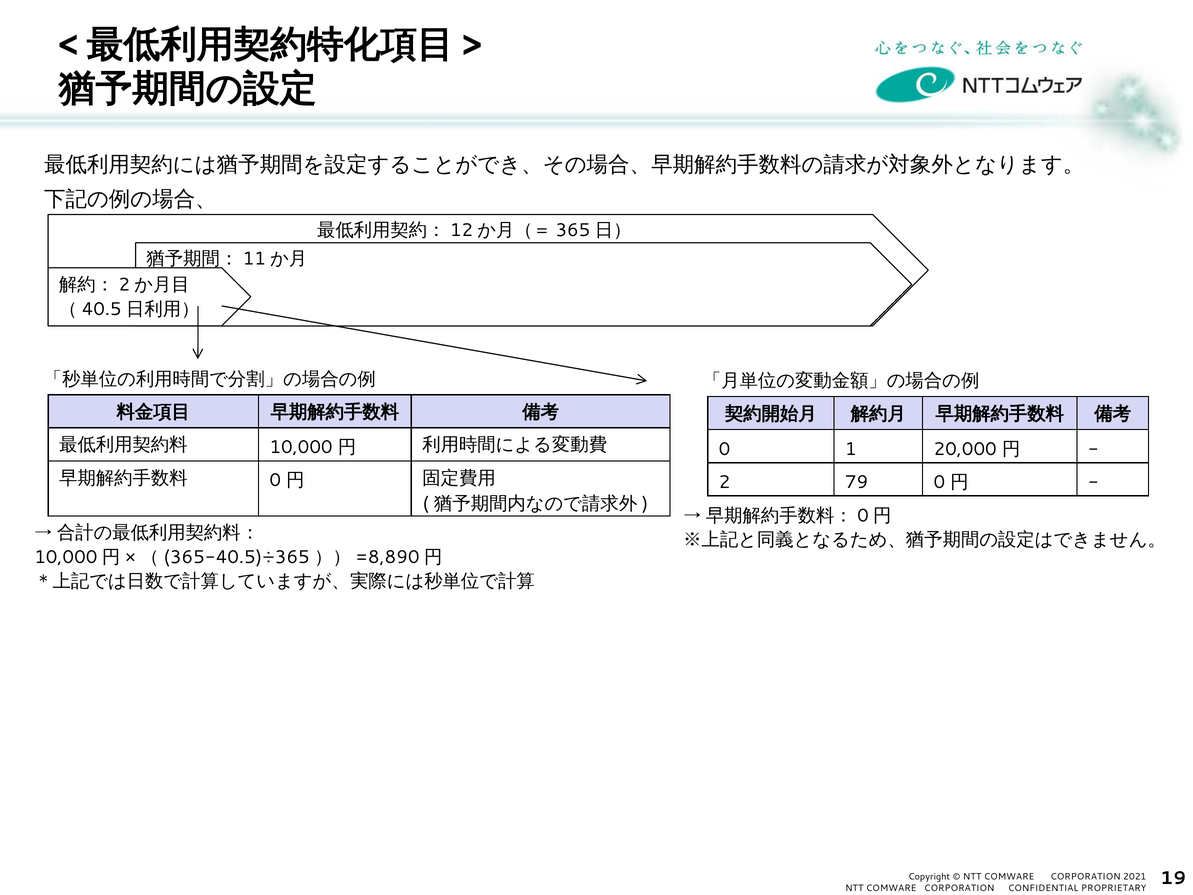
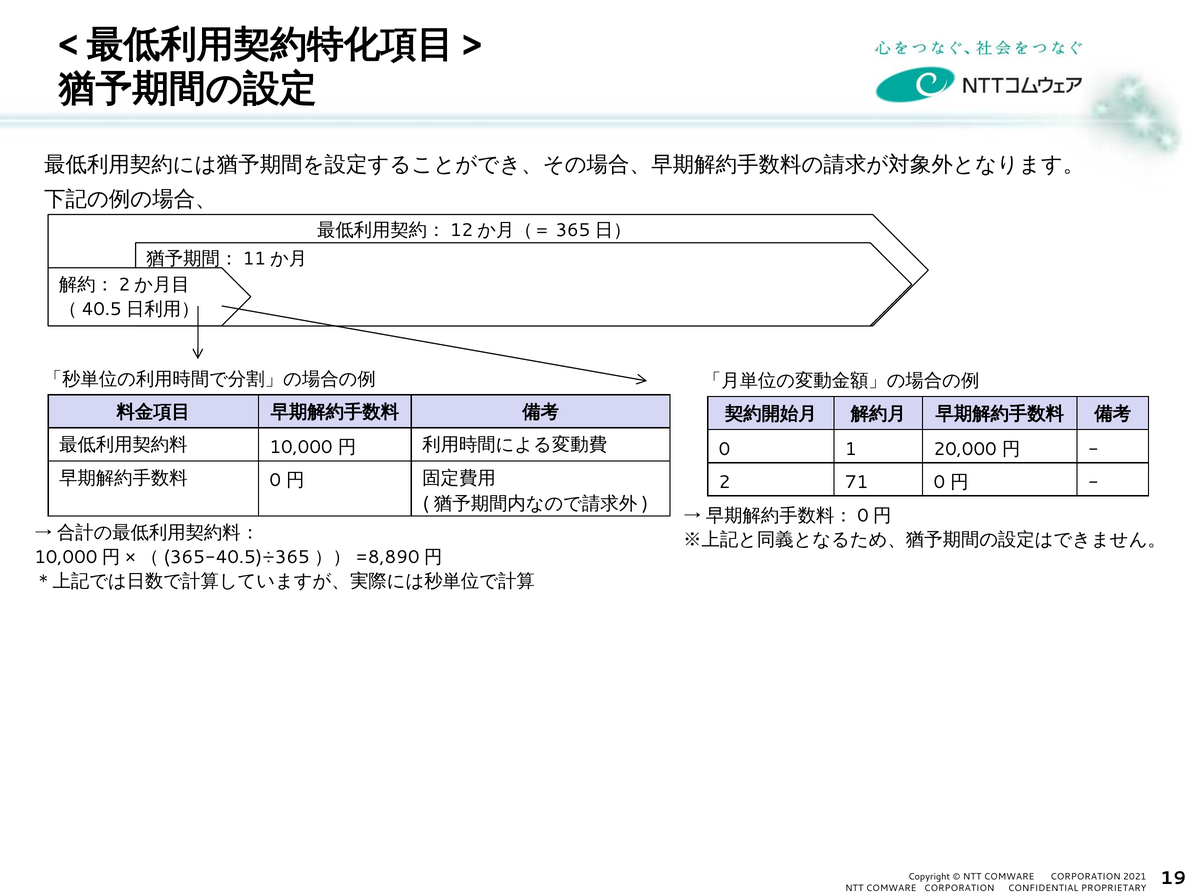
79: 79 -> 71
